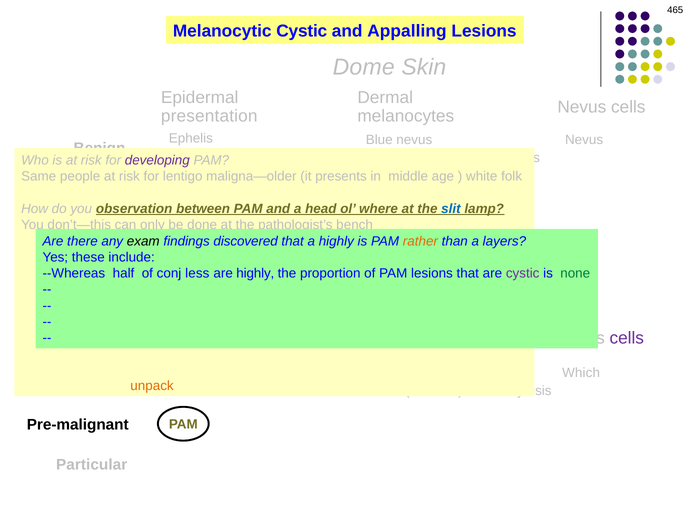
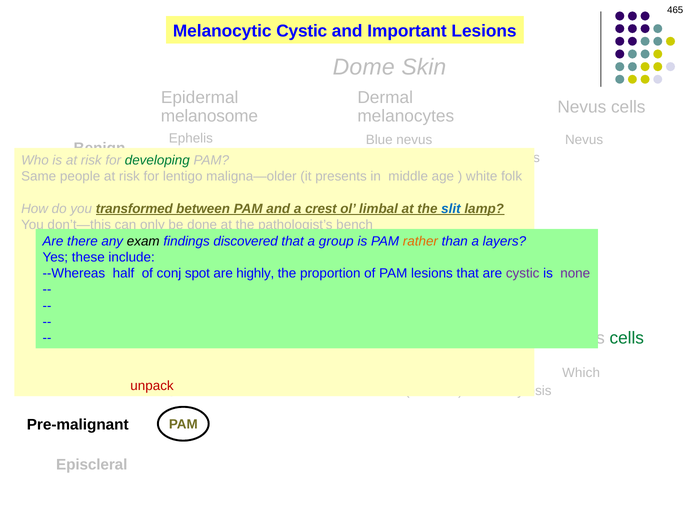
Appalling: Appalling -> Important
presentation: presentation -> melanosome
developing colour: purple -> green
observation: observation -> transformed
head: head -> crest
where: where -> limbal
a highly: highly -> group
less: less -> spot
none colour: green -> purple
cells at (627, 338) colour: purple -> green
unpack colour: orange -> red
Particular: Particular -> Episcleral
